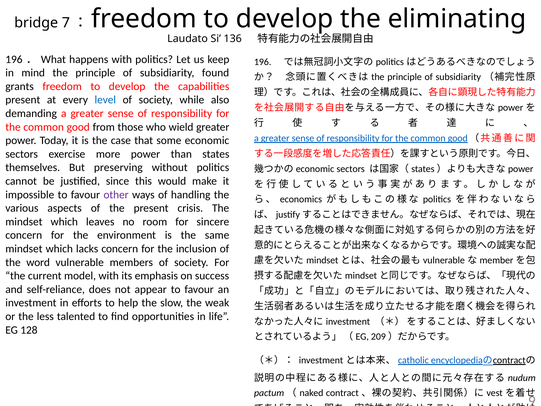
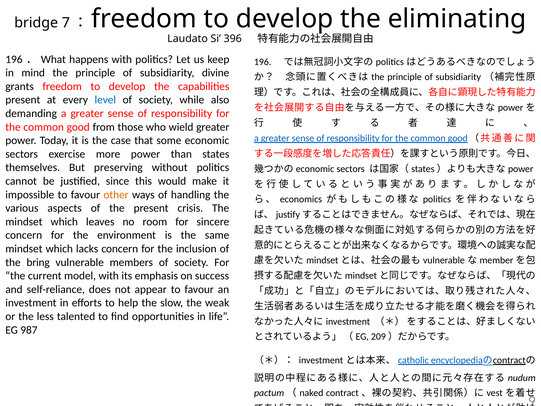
136: 136 -> 396
found: found -> divine
other colour: purple -> orange
word: word -> bring
128: 128 -> 987
